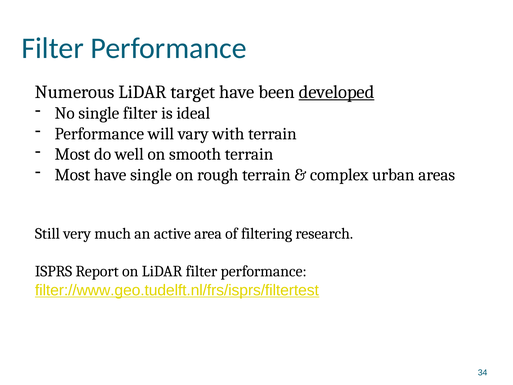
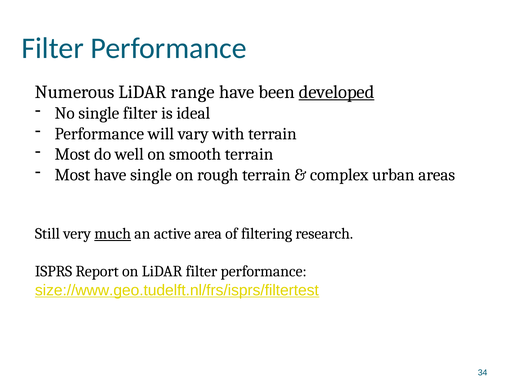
target: target -> range
much underline: none -> present
filter://www.geo.tudelft.nl/frs/isprs/filtertest: filter://www.geo.tudelft.nl/frs/isprs/filtertest -> size://www.geo.tudelft.nl/frs/isprs/filtertest
